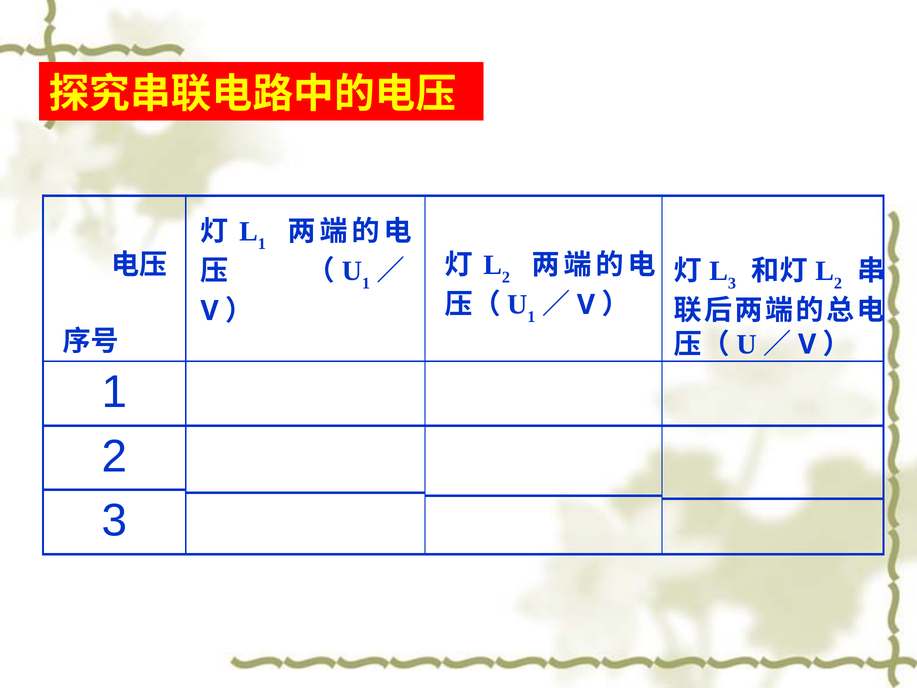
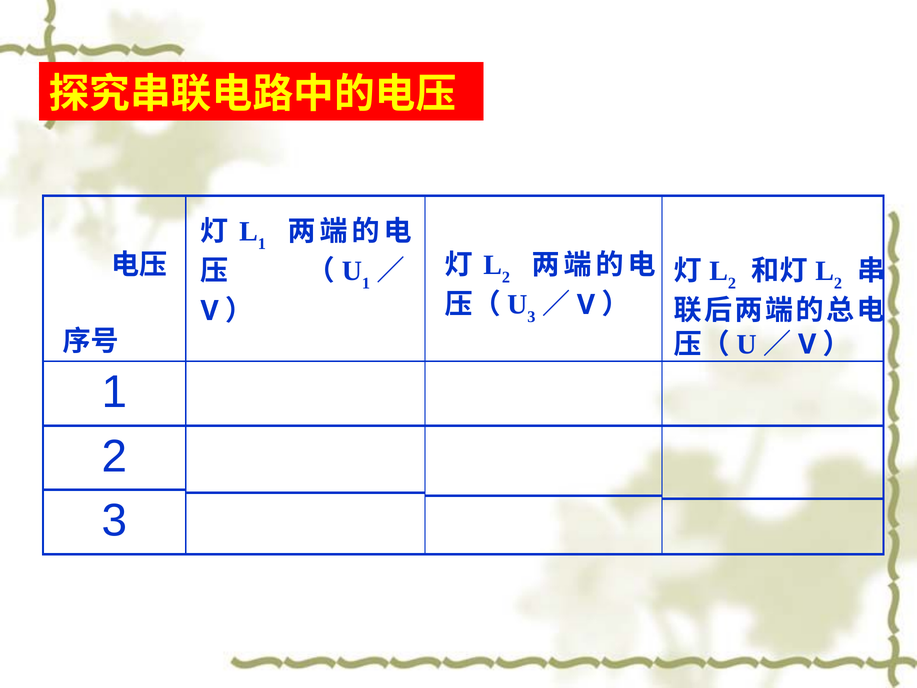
3 at (732, 283): 3 -> 2
1 at (531, 317): 1 -> 3
